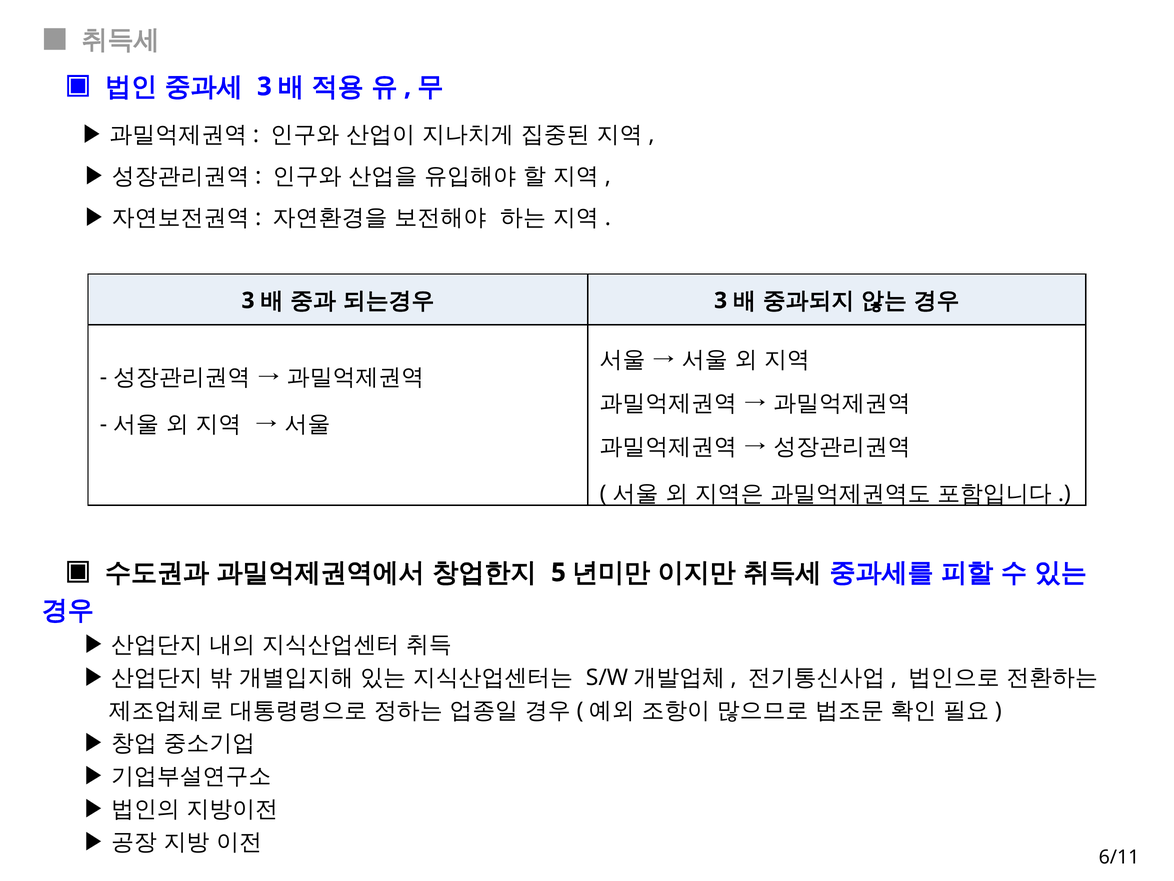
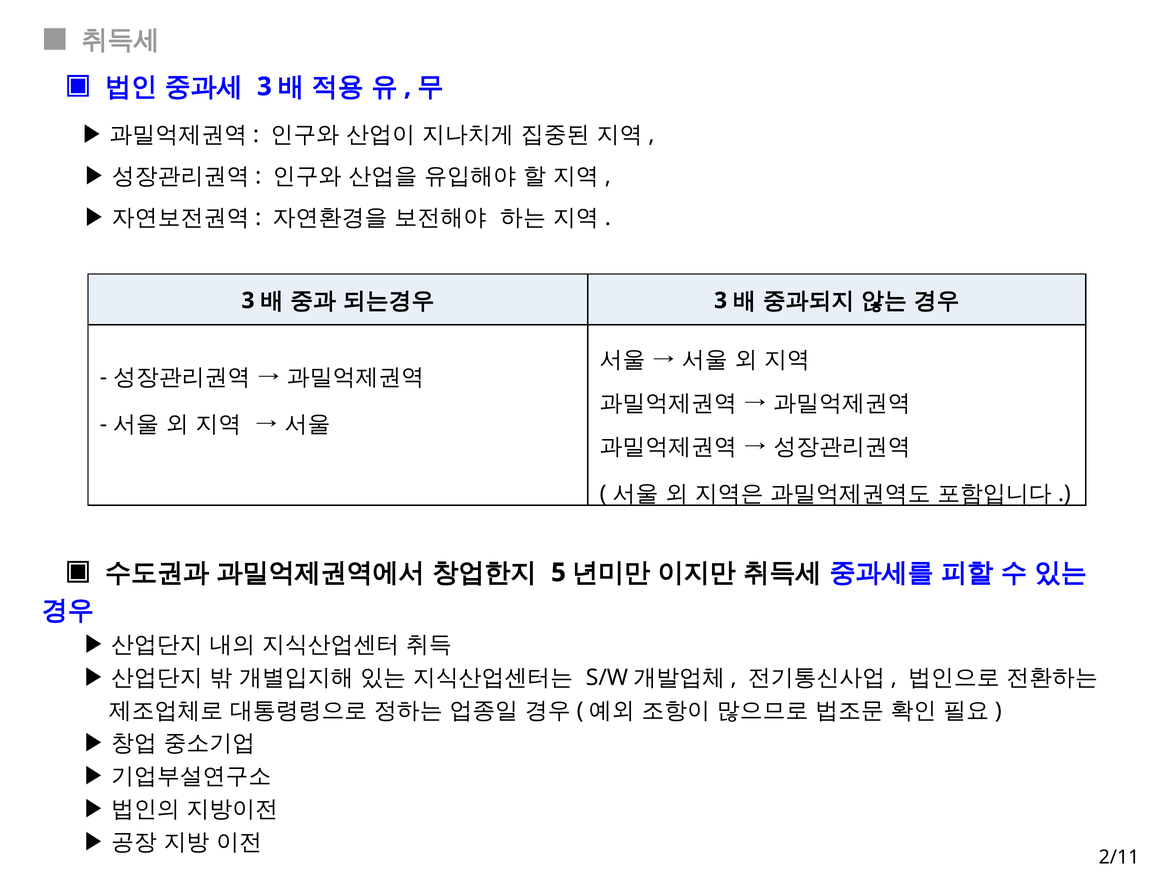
6/11: 6/11 -> 2/11
